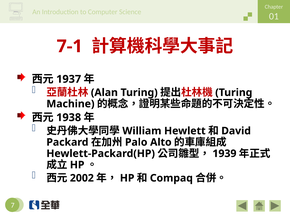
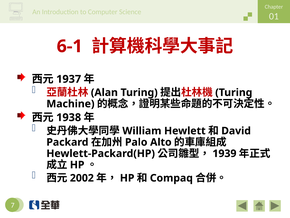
7-1: 7-1 -> 6-1
